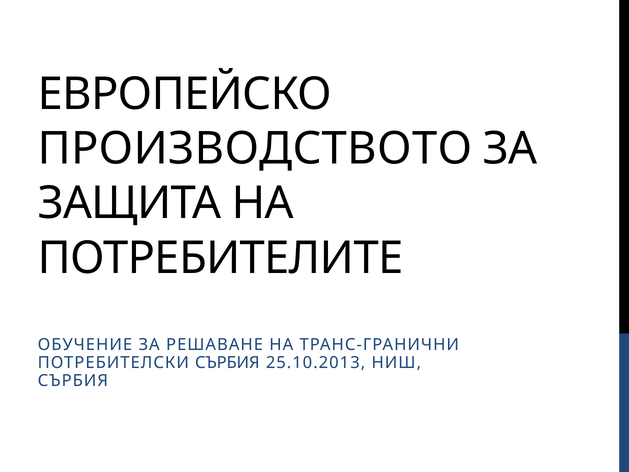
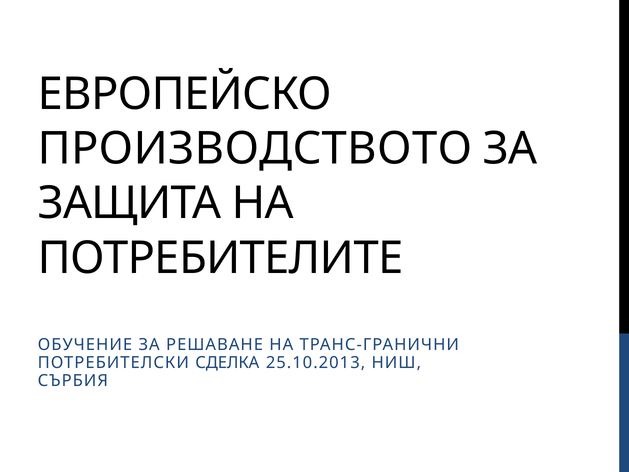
ПОТРЕБИТЕЛСКИ СЪРБИЯ: СЪРБИЯ -> СДЕЛКА
